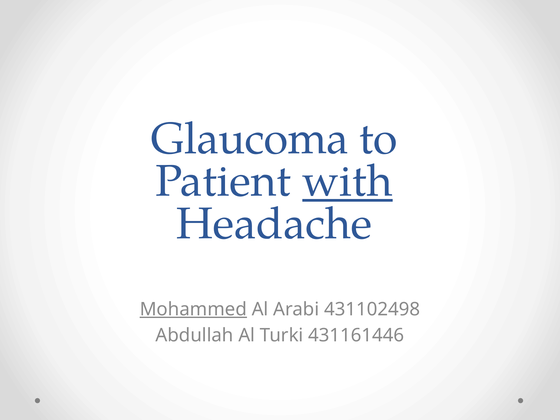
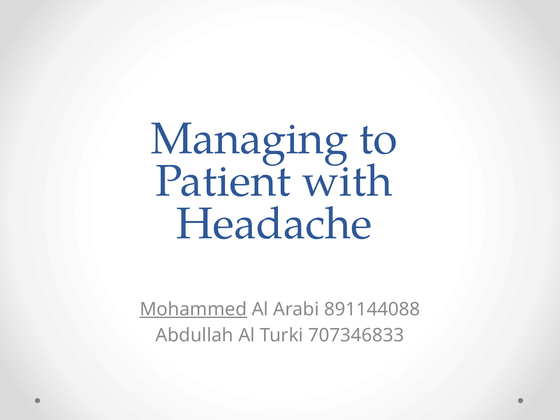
Glaucoma: Glaucoma -> Managing
with underline: present -> none
431102498: 431102498 -> 891144088
431161446: 431161446 -> 707346833
